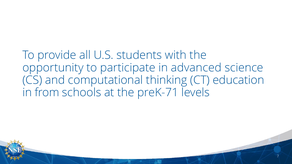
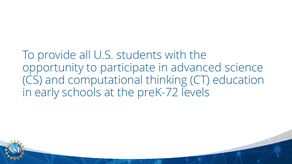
from: from -> early
preK-71: preK-71 -> preK-72
